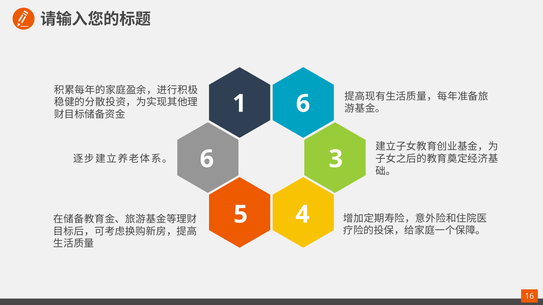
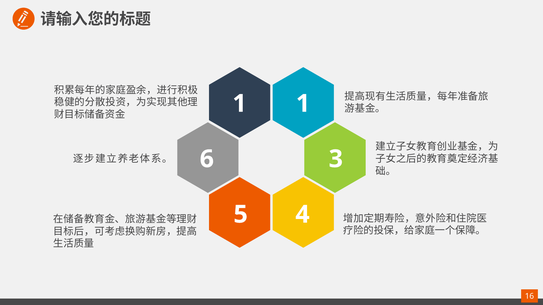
1 6: 6 -> 1
